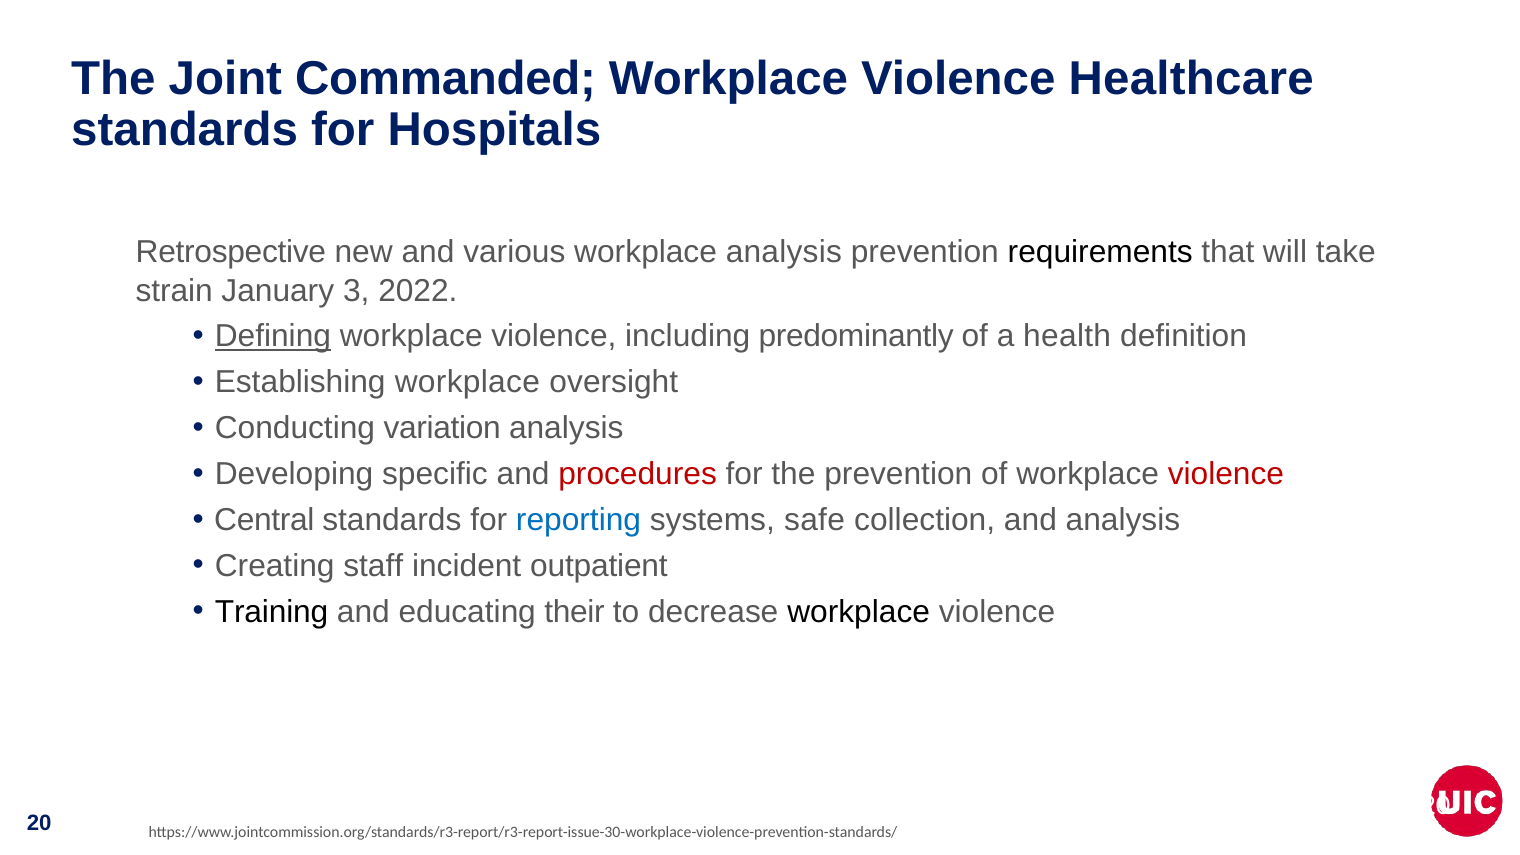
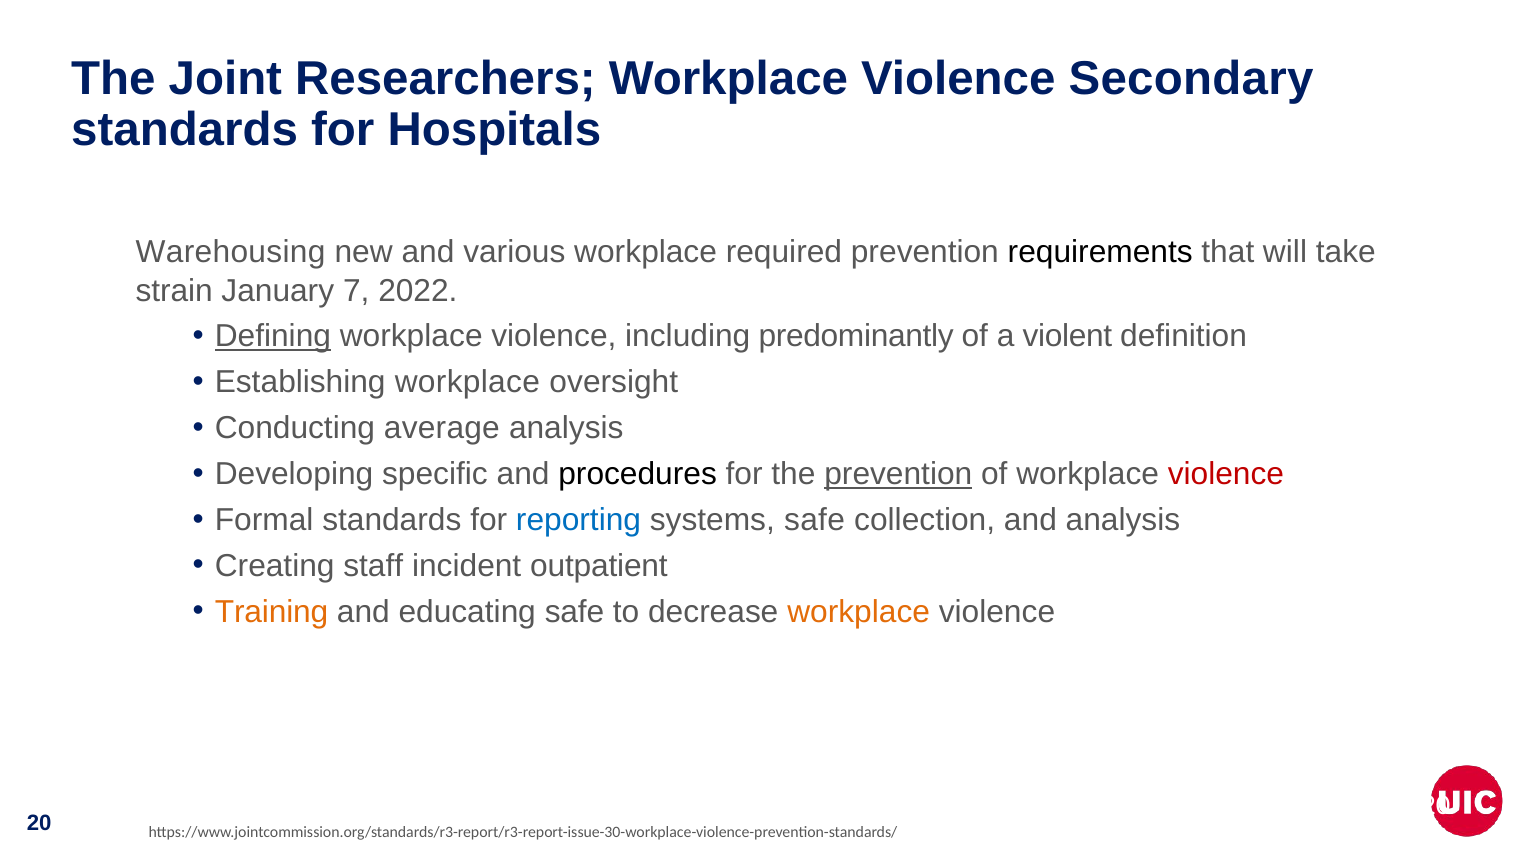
Commanded: Commanded -> Researchers
Healthcare: Healthcare -> Secondary
Retrospective: Retrospective -> Warehousing
workplace analysis: analysis -> required
3: 3 -> 7
health: health -> violent
variation: variation -> average
procedures colour: red -> black
prevention at (898, 474) underline: none -> present
Central: Central -> Formal
Training colour: black -> orange
educating their: their -> safe
workplace at (859, 612) colour: black -> orange
